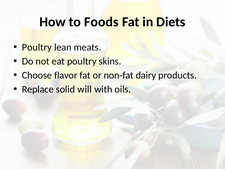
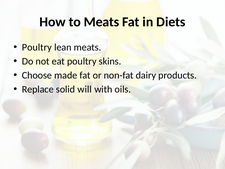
to Foods: Foods -> Meats
flavor: flavor -> made
